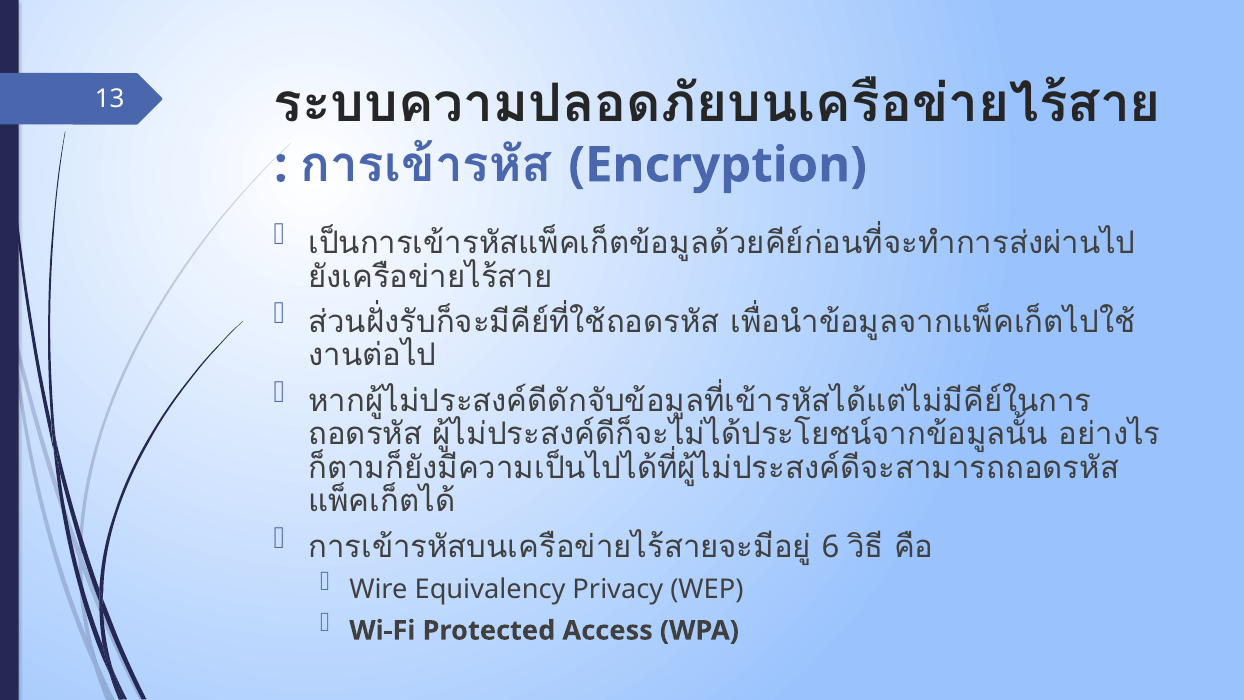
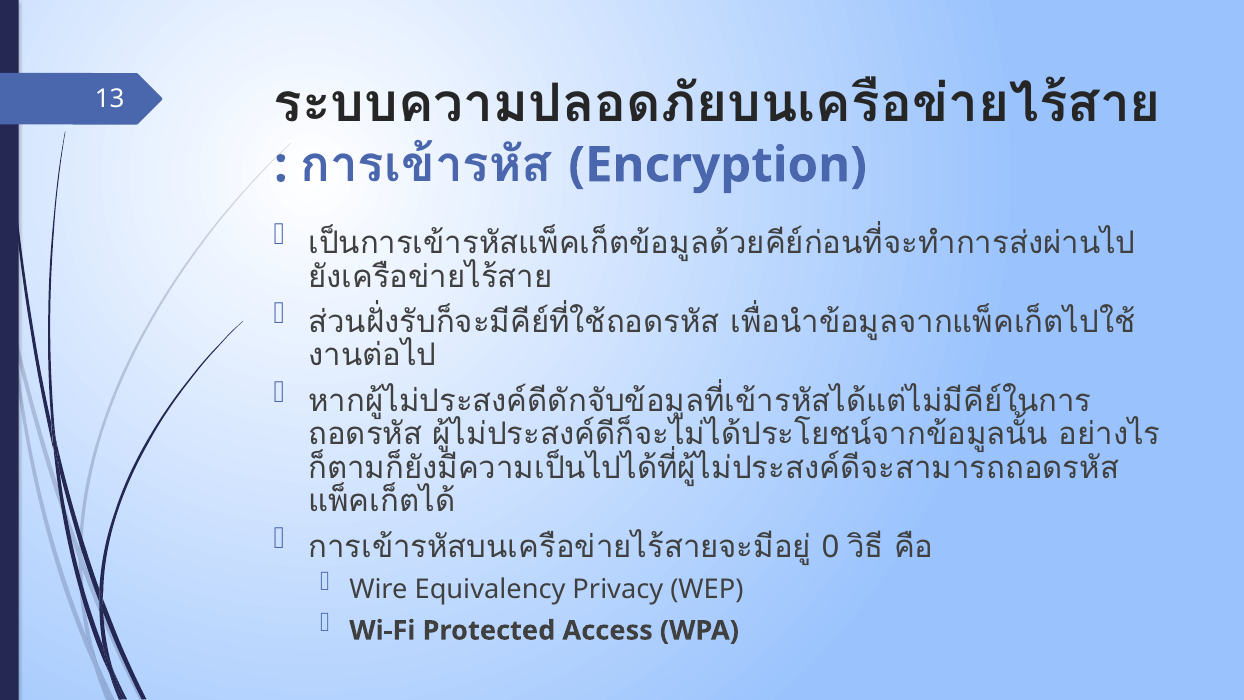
6: 6 -> 0
